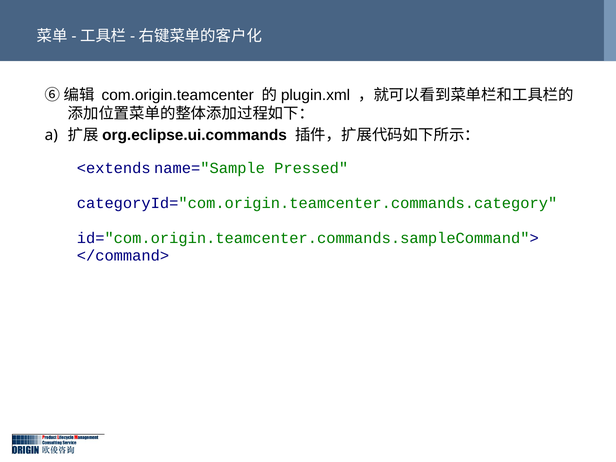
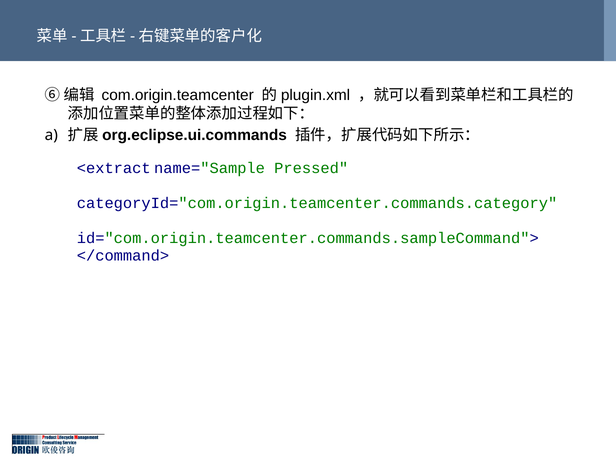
<extends: <extends -> <extract
